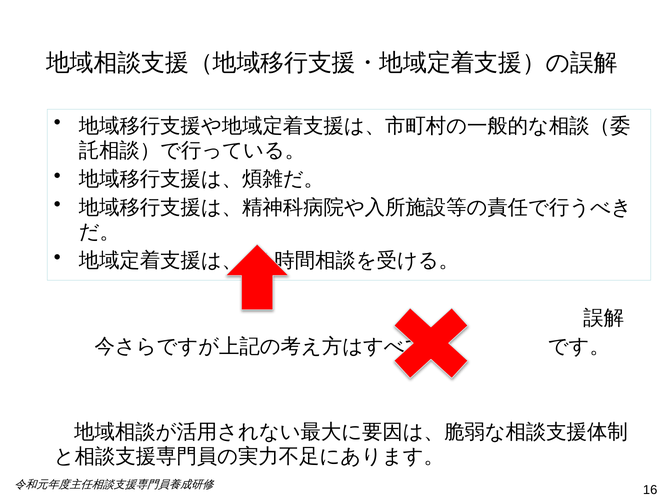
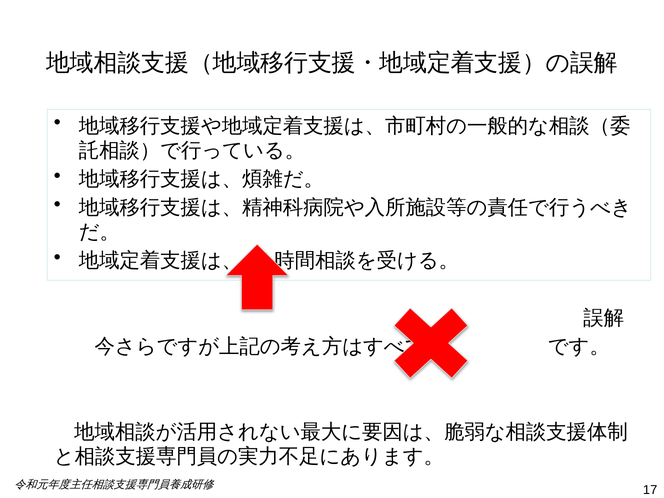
16: 16 -> 17
